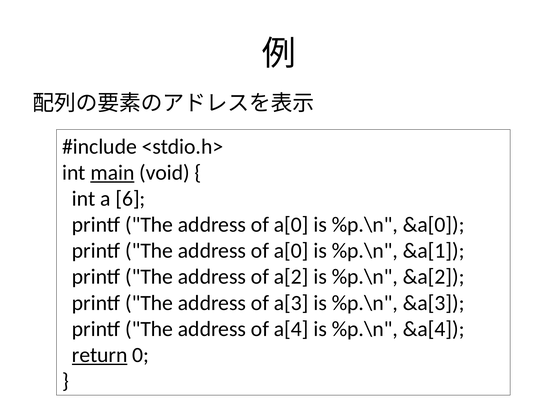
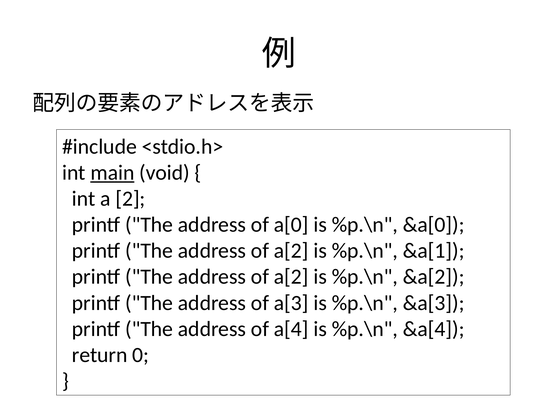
6: 6 -> 2
a[0 at (291, 251): a[0 -> a[2
return underline: present -> none
